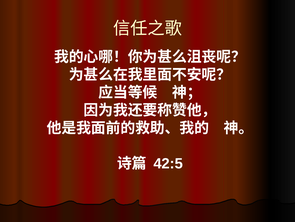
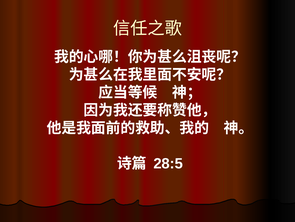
42:5: 42:5 -> 28:5
